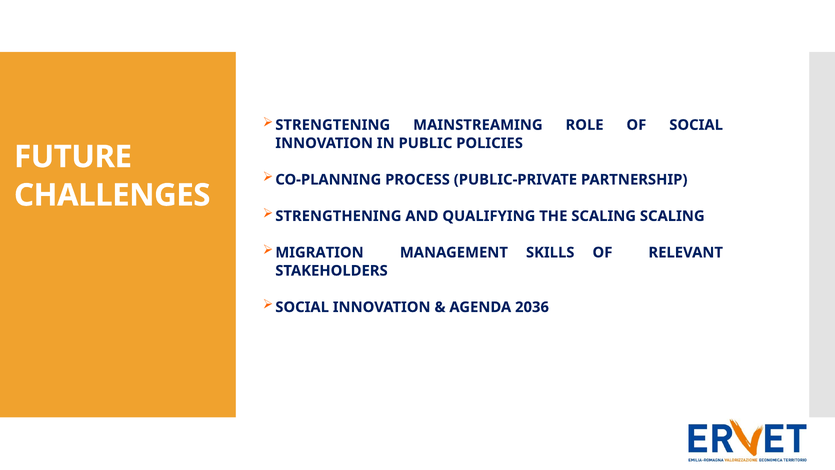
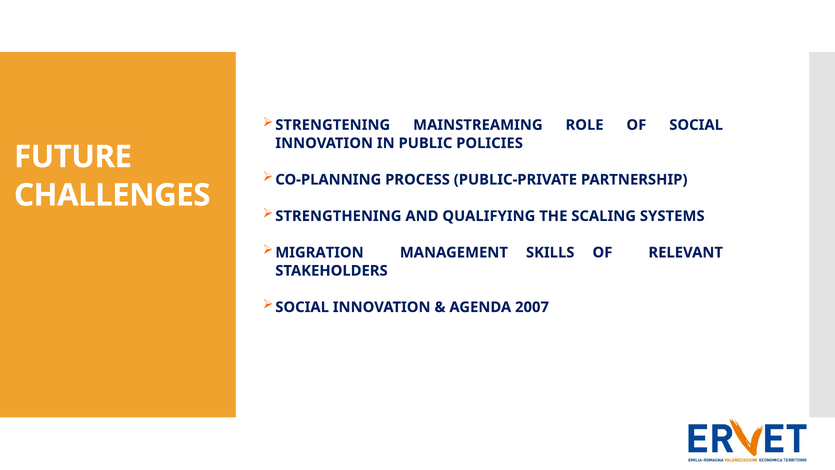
SCALING SCALING: SCALING -> SYSTEMS
2036: 2036 -> 2007
